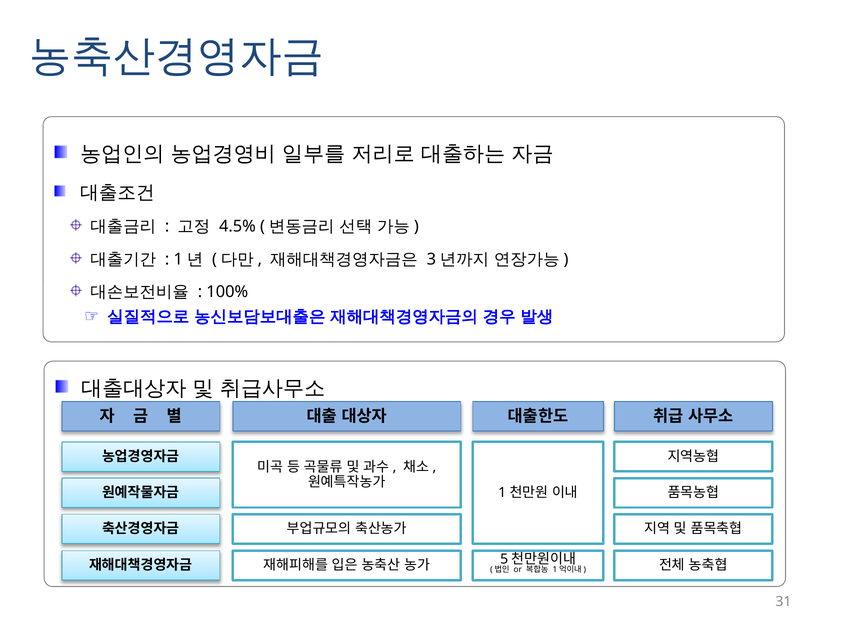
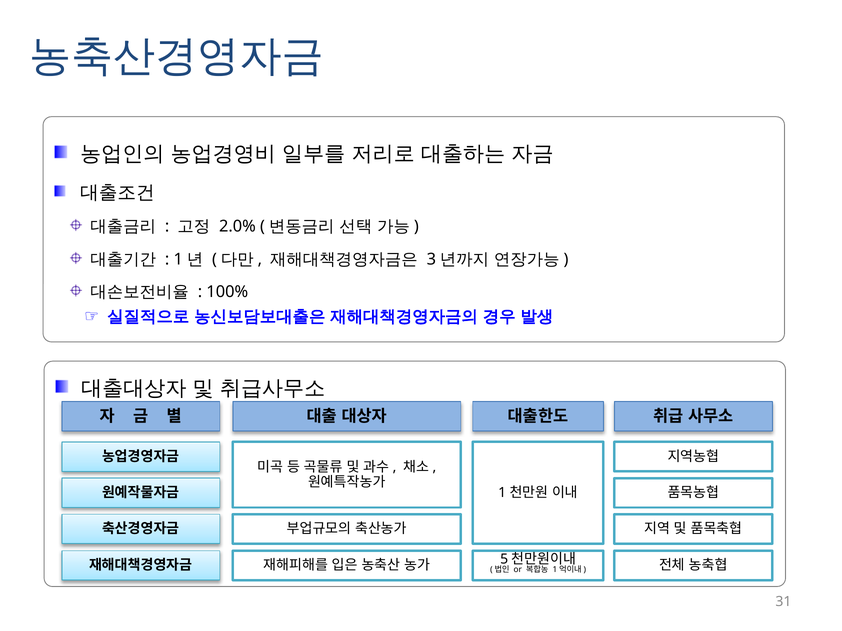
4.5%: 4.5% -> 2.0%
